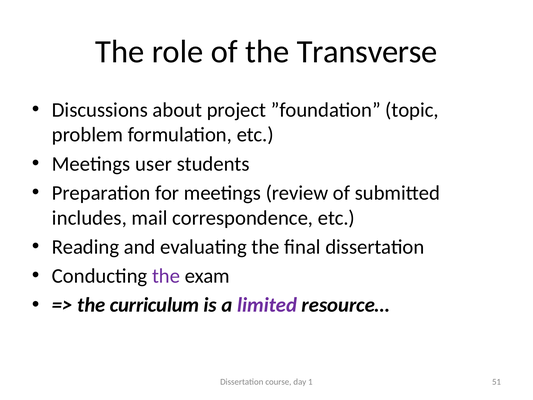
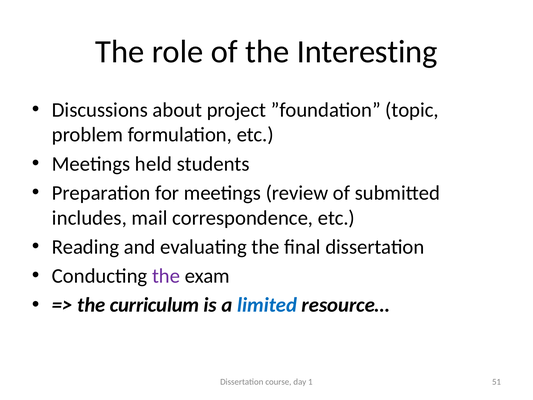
Transverse: Transverse -> Interesting
user: user -> held
limited colour: purple -> blue
